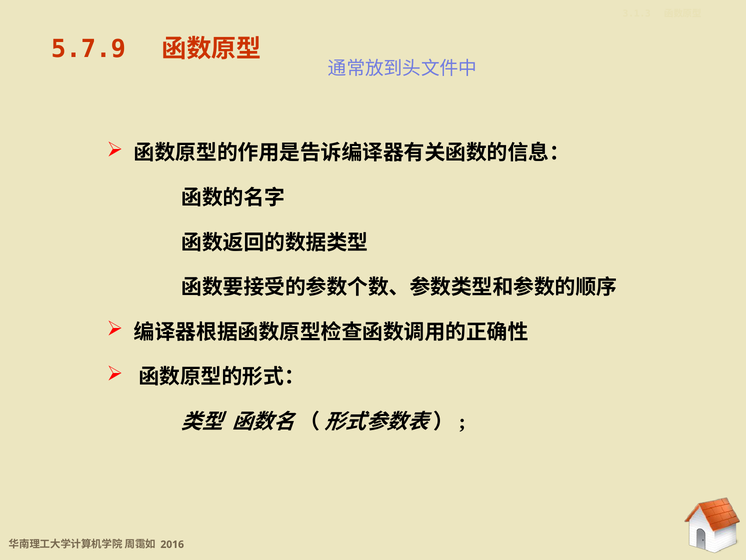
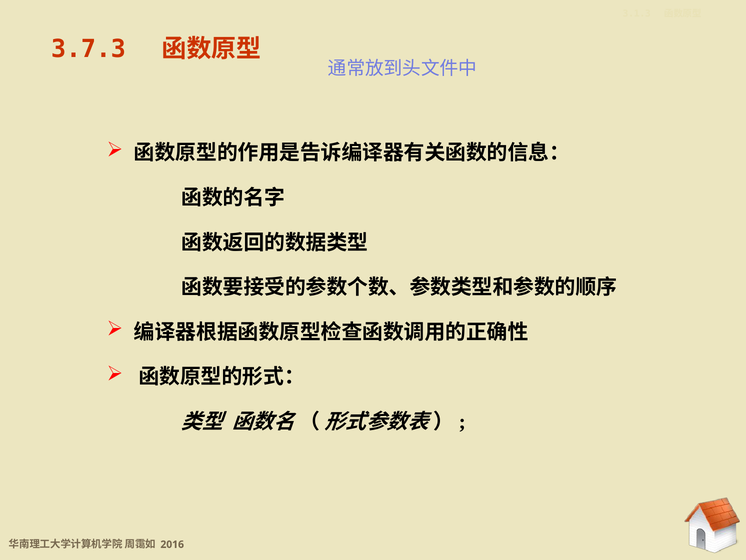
5.7.9: 5.7.9 -> 3.7.3
